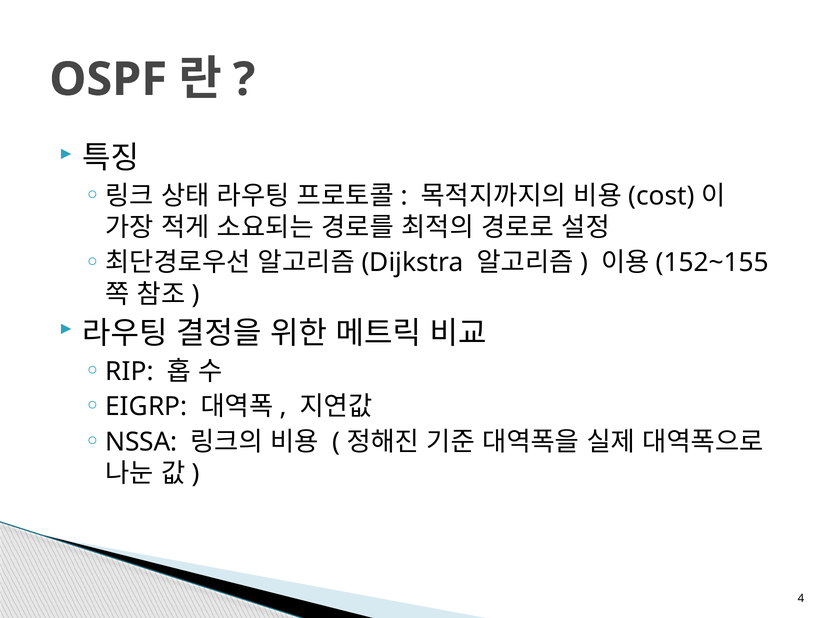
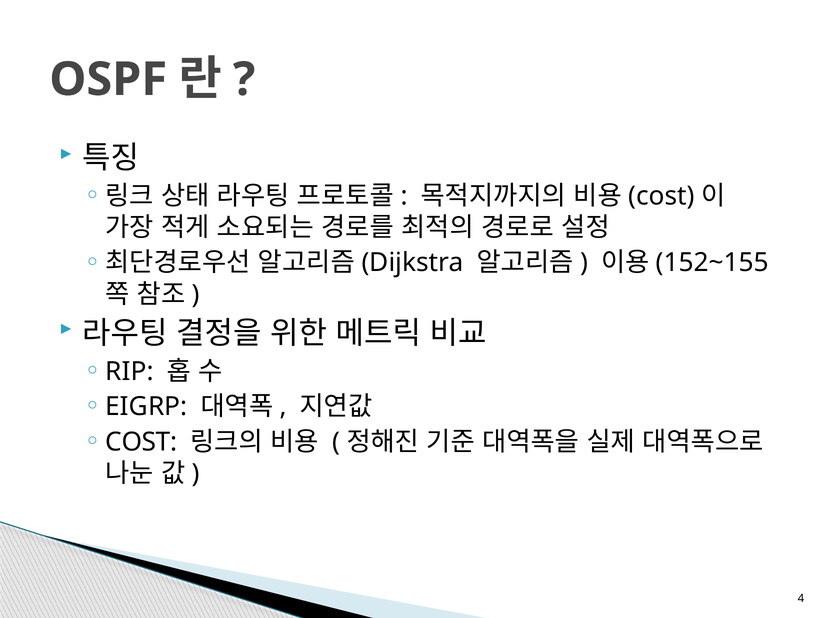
NSSA at (141, 442): NSSA -> COST
